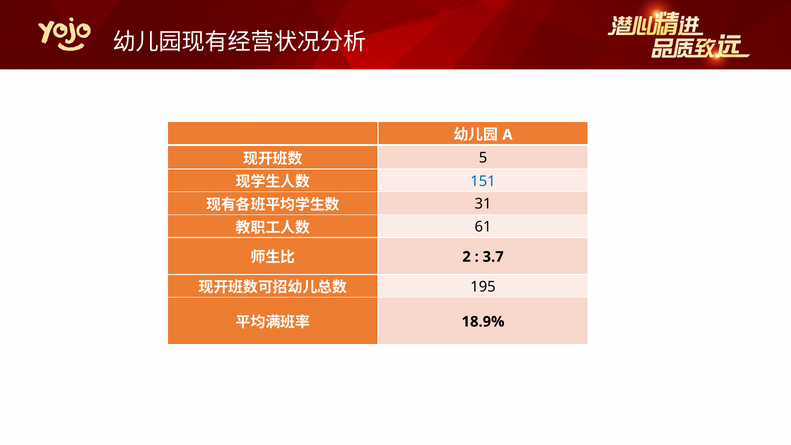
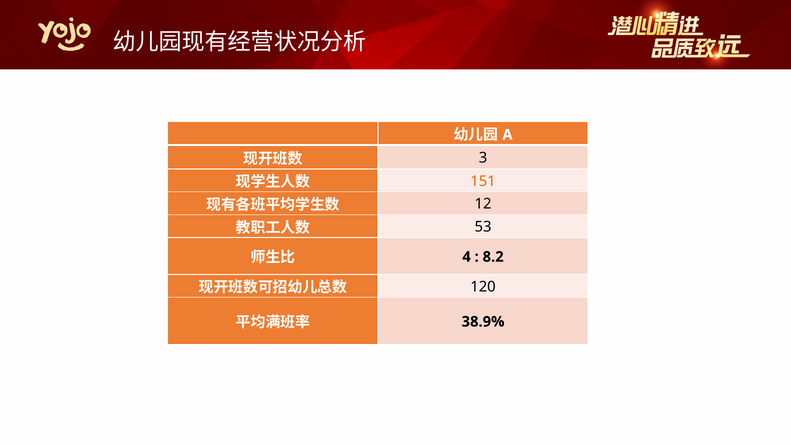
5: 5 -> 3
151 colour: blue -> orange
31: 31 -> 12
61: 61 -> 53
2: 2 -> 4
3.7: 3.7 -> 8.2
195: 195 -> 120
18.9%: 18.9% -> 38.9%
